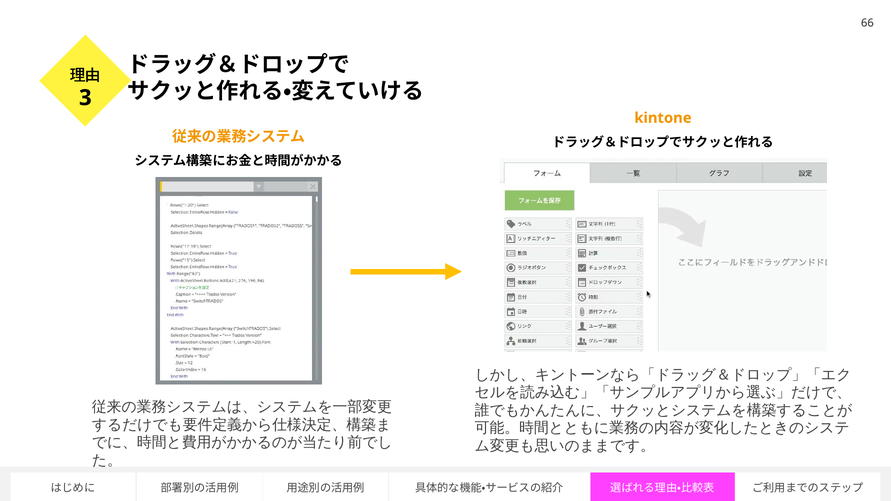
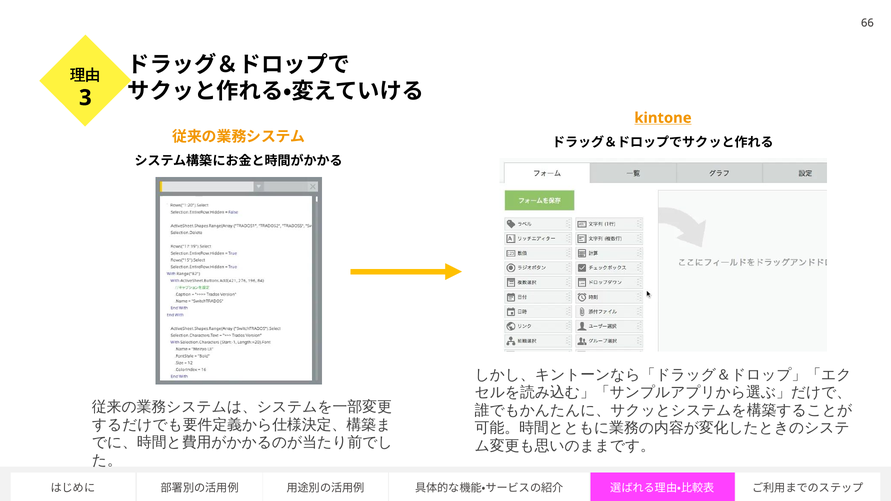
kintone underline: none -> present
